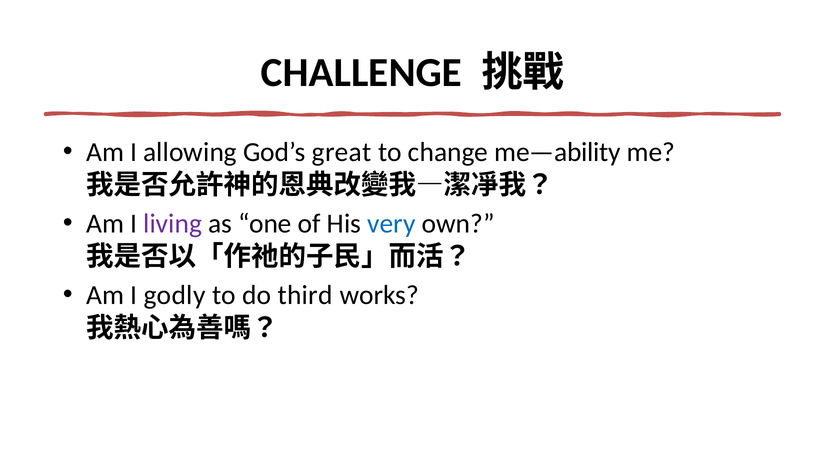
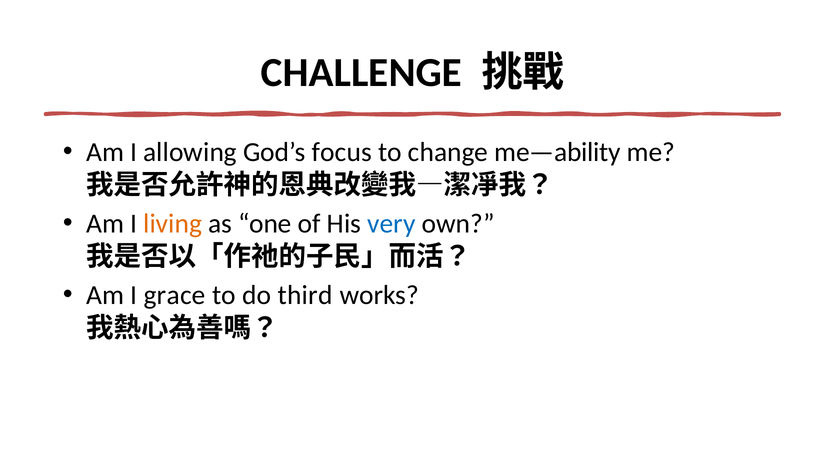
great: great -> focus
living colour: purple -> orange
godly: godly -> grace
